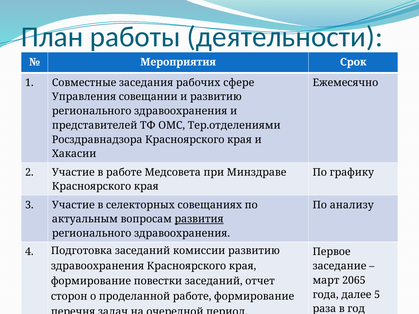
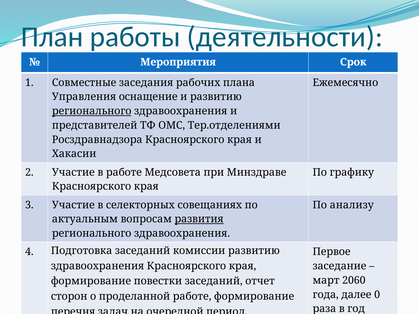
сфере: сфере -> плана
Управления совещании: совещании -> оснащение
регионального at (92, 111) underline: none -> present
2065: 2065 -> 2060
далее 5: 5 -> 0
